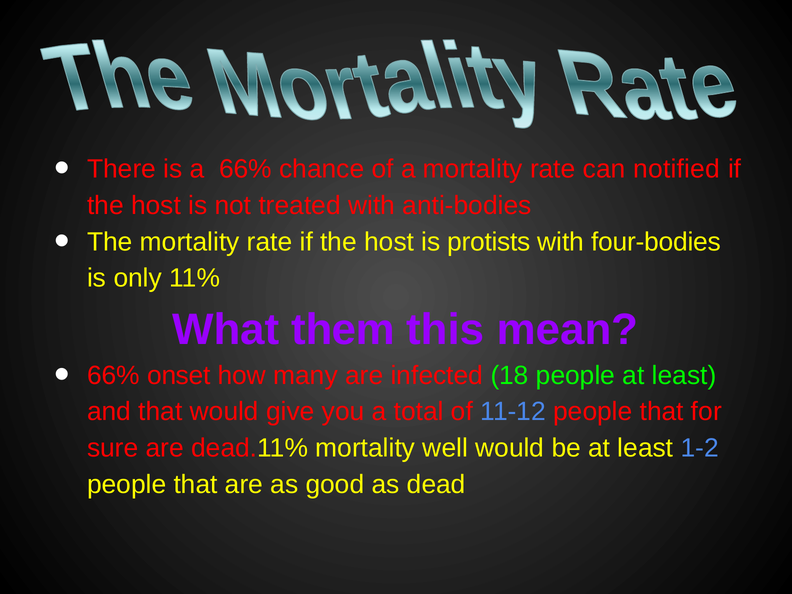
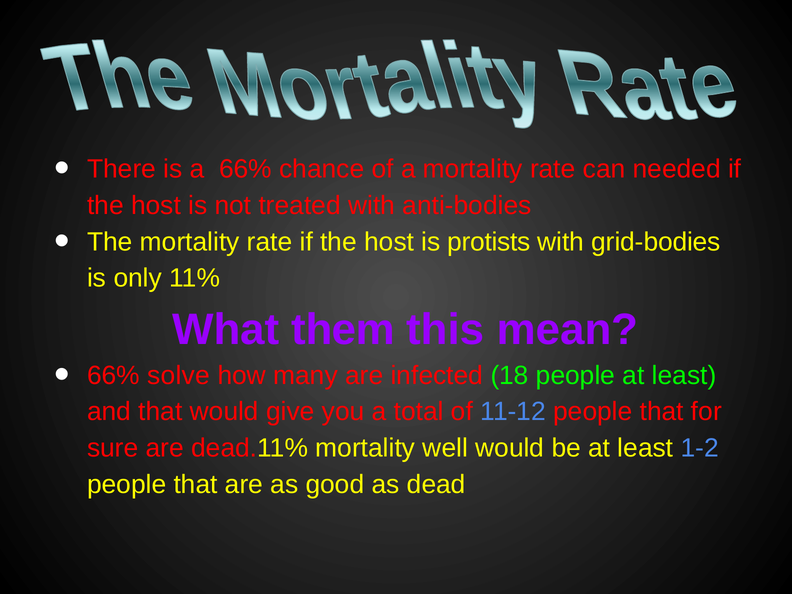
notified: notified -> needed
four-bodies: four-bodies -> grid-bodies
onset: onset -> solve
